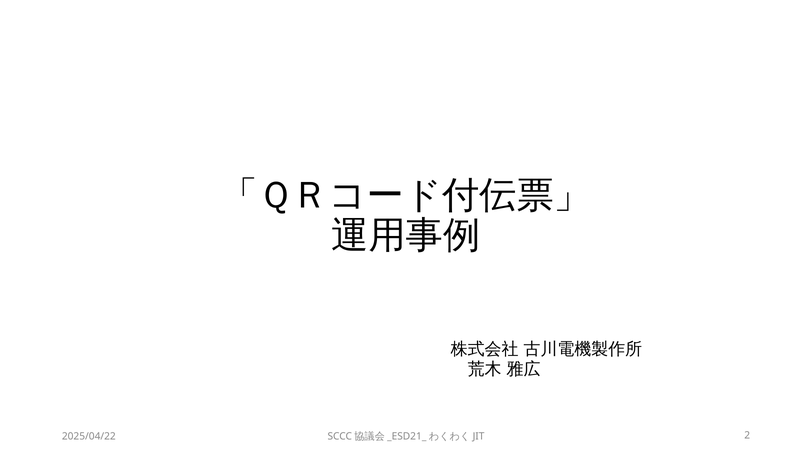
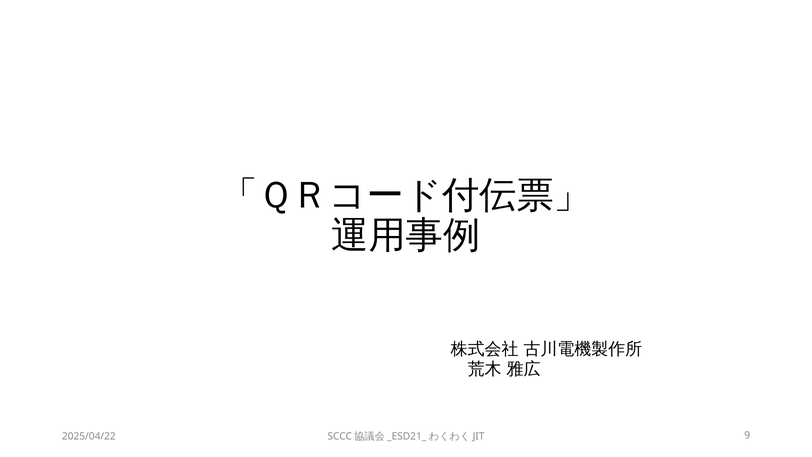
2: 2 -> 9
